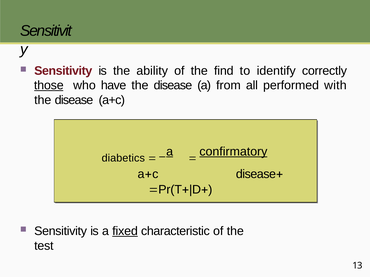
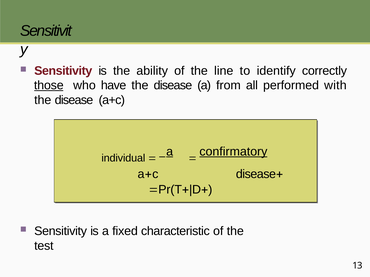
find: find -> line
diabetics: diabetics -> individual
fixed underline: present -> none
